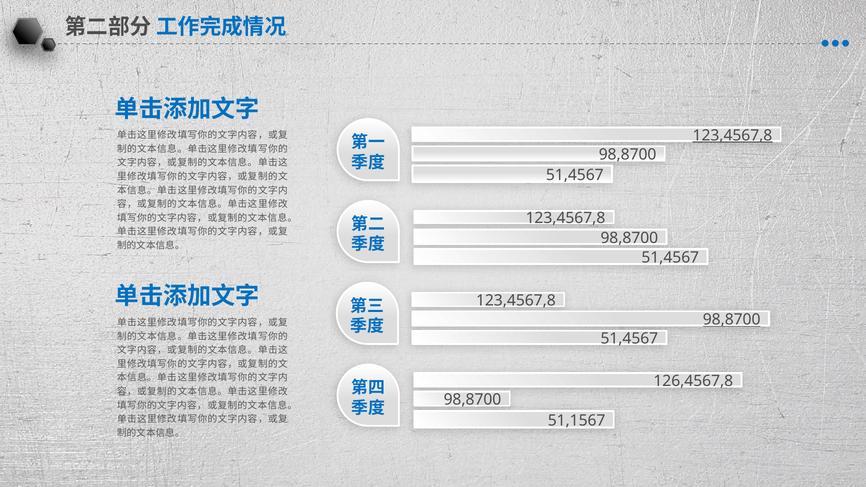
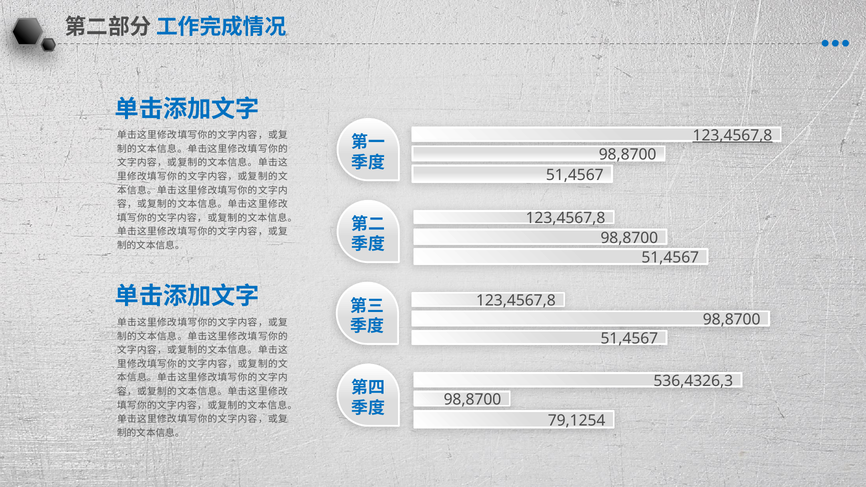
98,8700 at (732, 320) underline: present -> none
126,4567,8: 126,4567,8 -> 536,4326,3
51,1567: 51,1567 -> 79,1254
